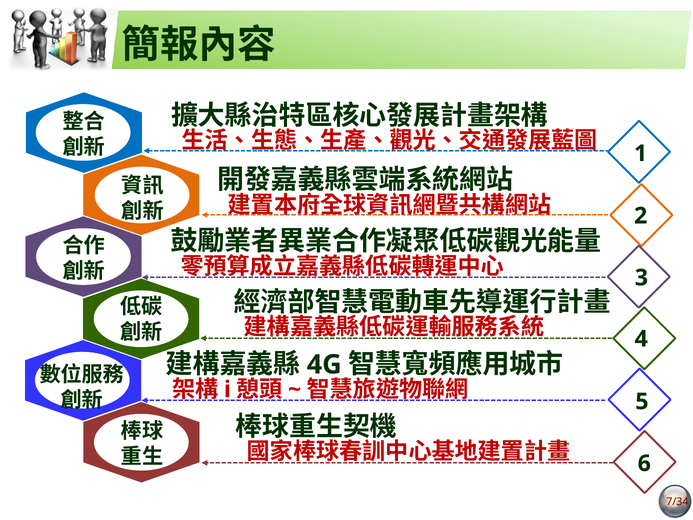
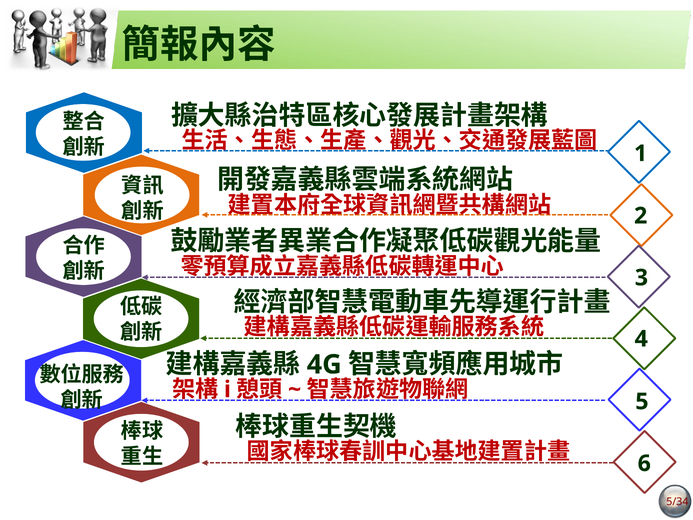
7/34: 7/34 -> 5/34
